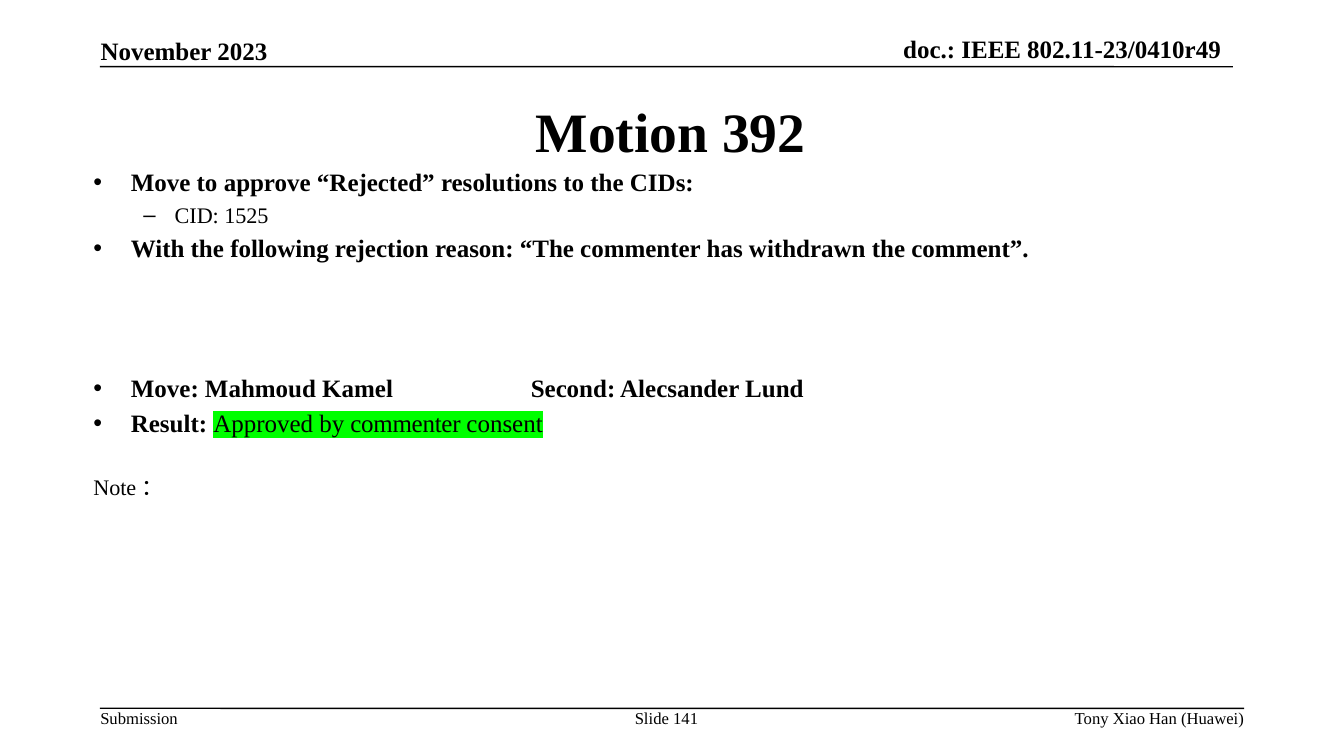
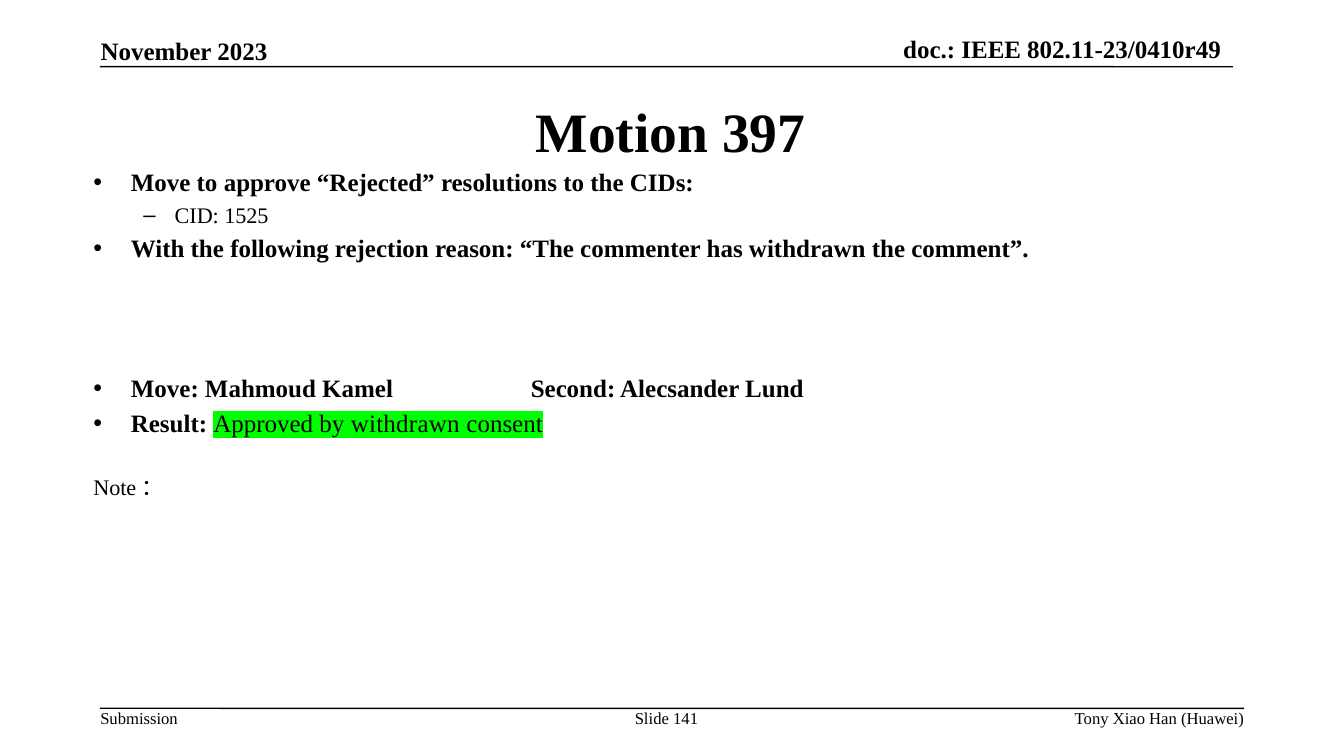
392: 392 -> 397
by commenter: commenter -> withdrawn
